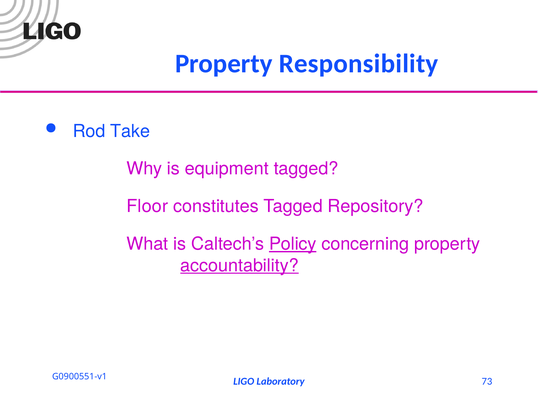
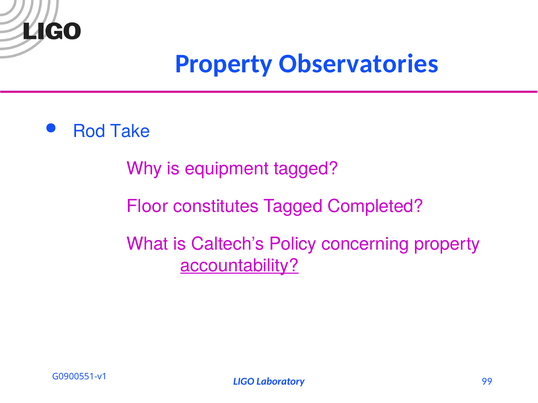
Responsibility: Responsibility -> Observatories
Repository: Repository -> Completed
Policy underline: present -> none
73: 73 -> 99
